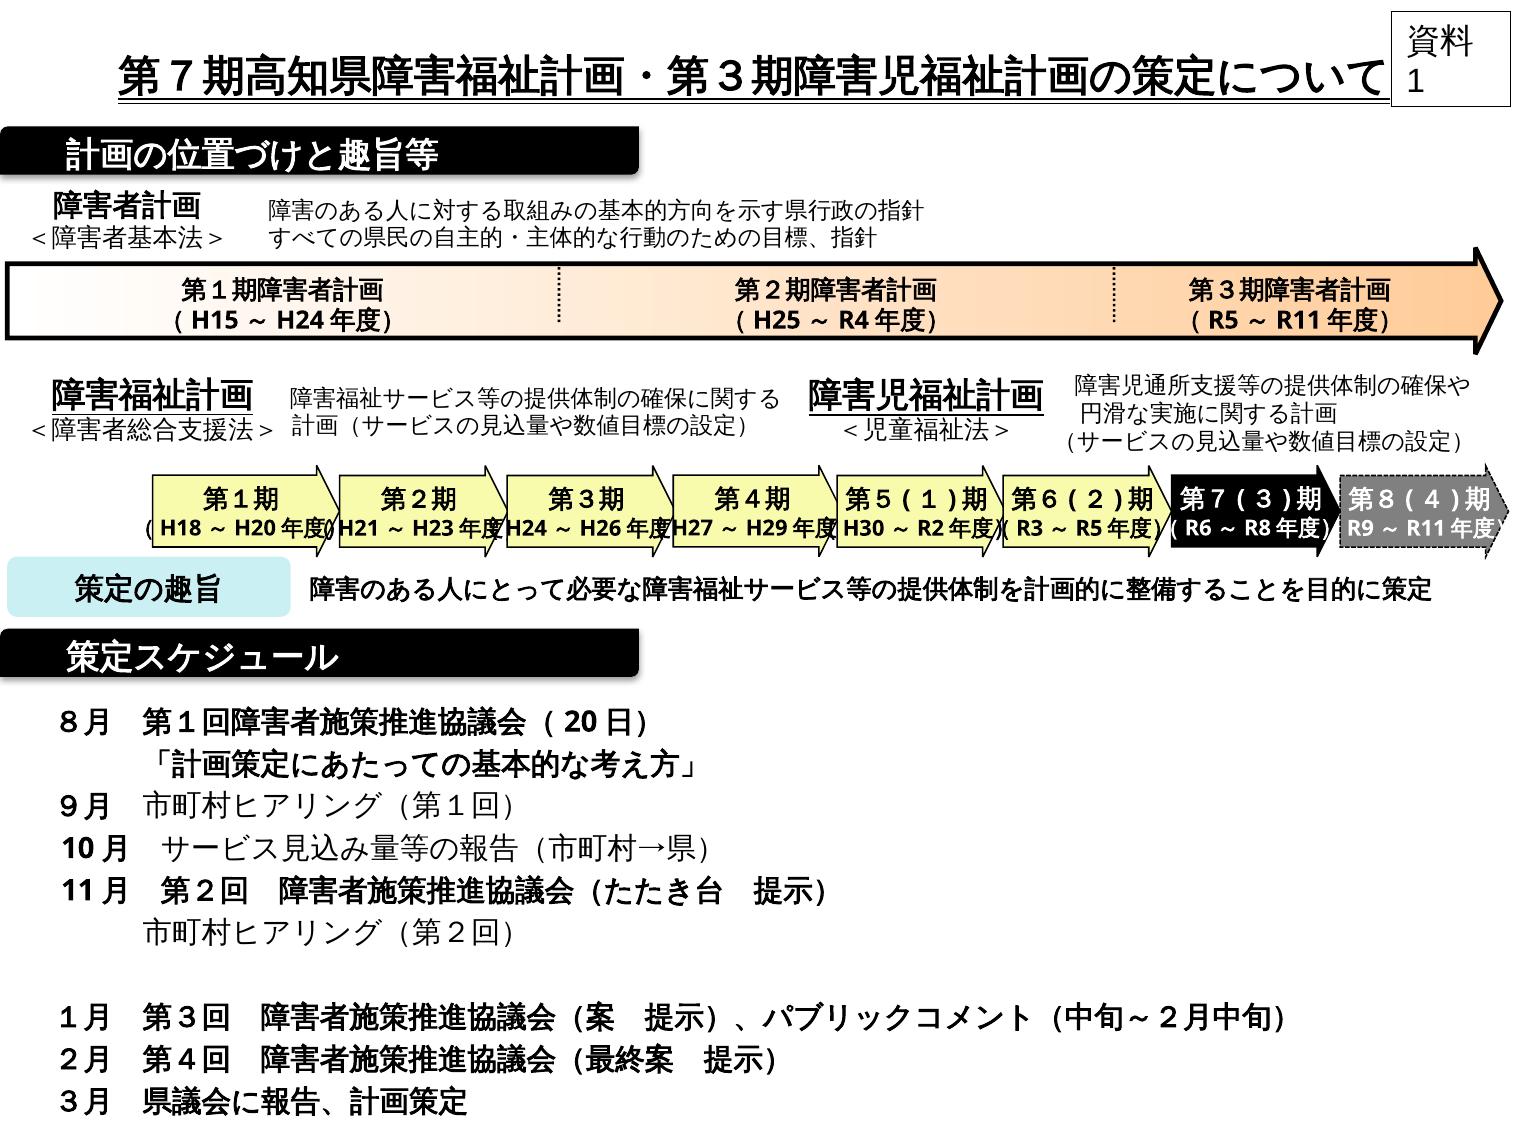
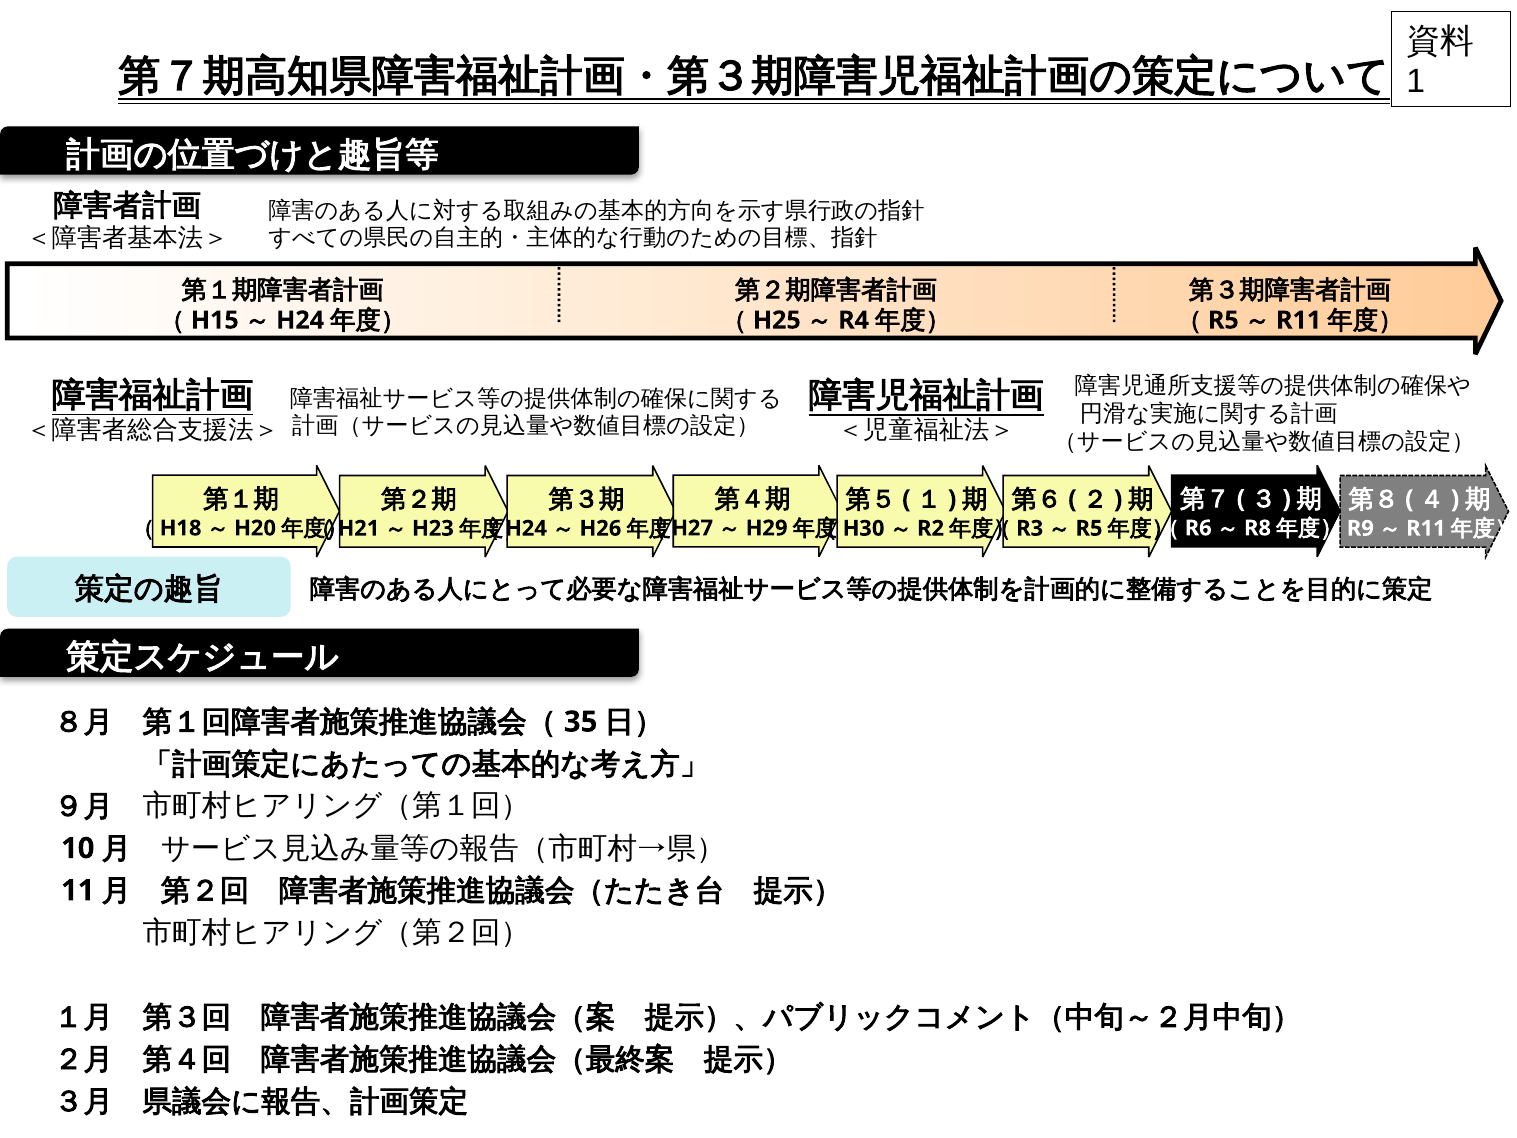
20: 20 -> 35
